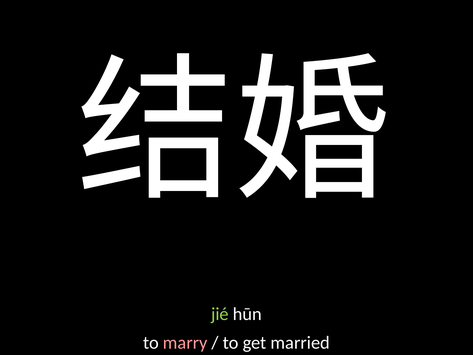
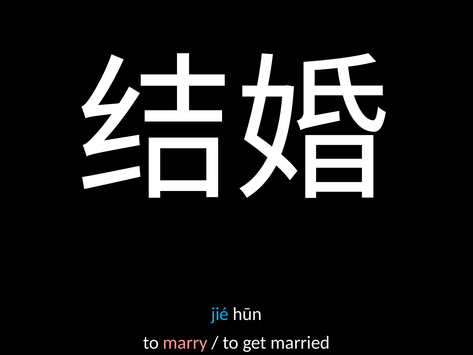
jié colour: light green -> light blue
